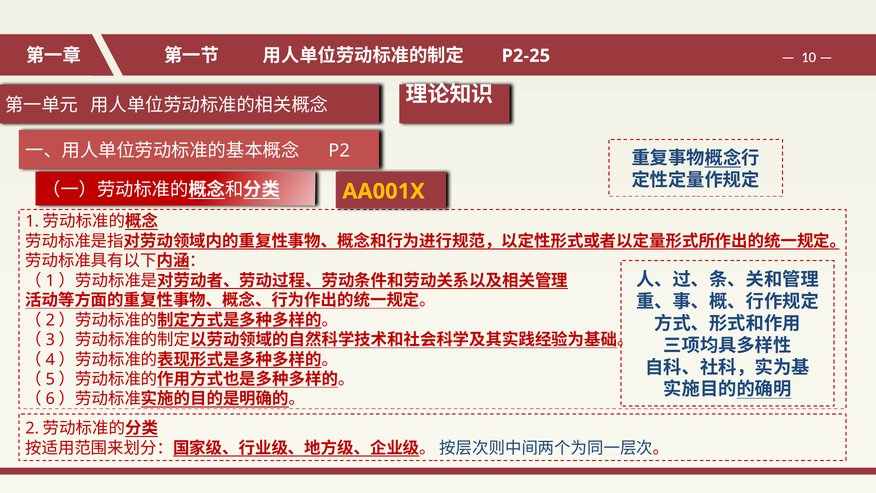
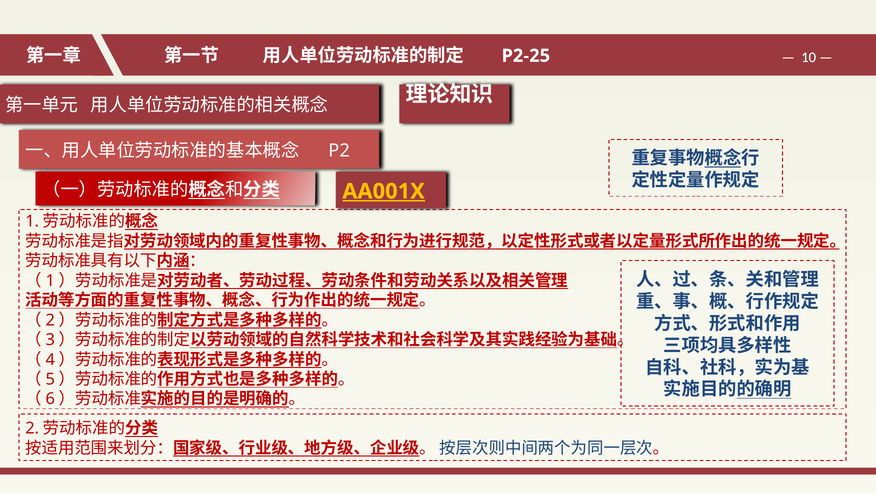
AA001X underline: none -> present
